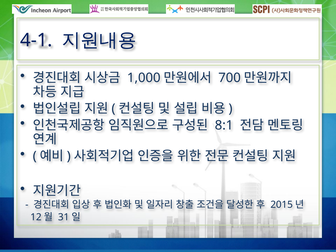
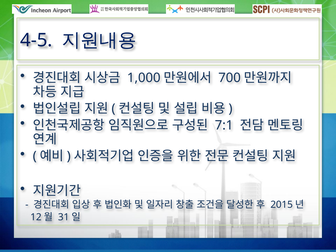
4-1: 4-1 -> 4-5
8:1: 8:1 -> 7:1
